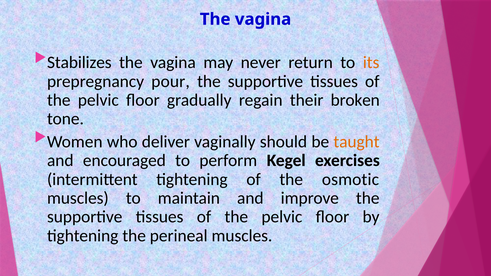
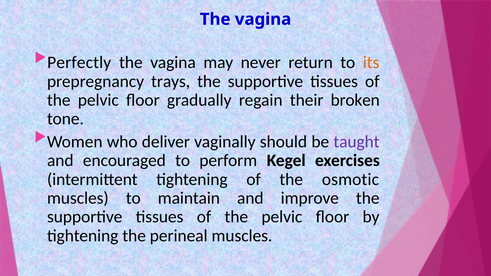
Stabilizes: Stabilizes -> Perfectly
pour: pour -> trays
taught colour: orange -> purple
